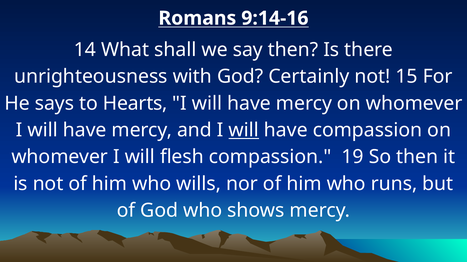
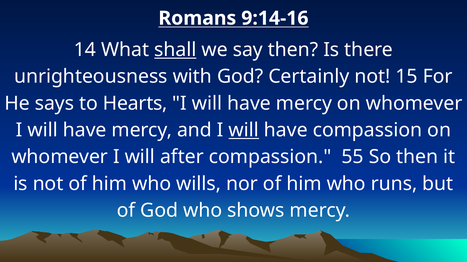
shall underline: none -> present
flesh: flesh -> after
19: 19 -> 55
